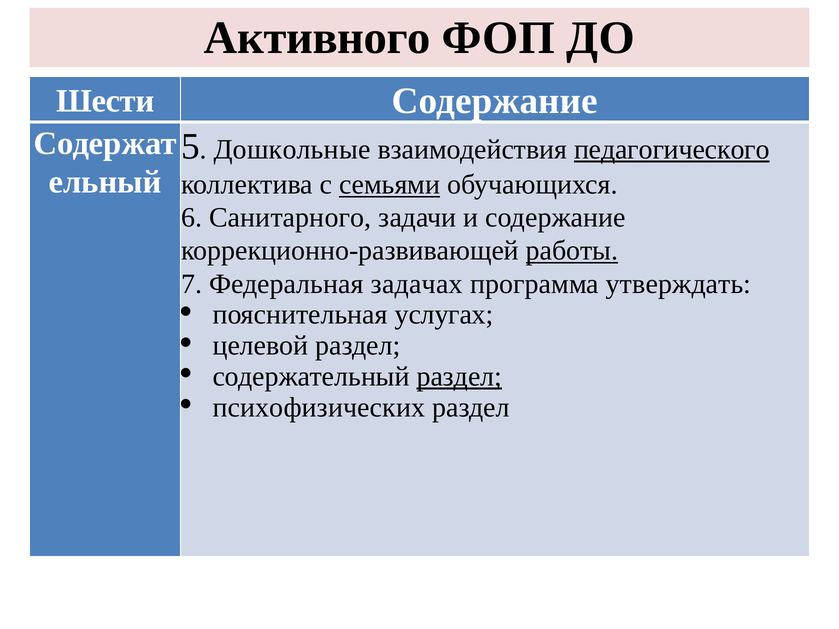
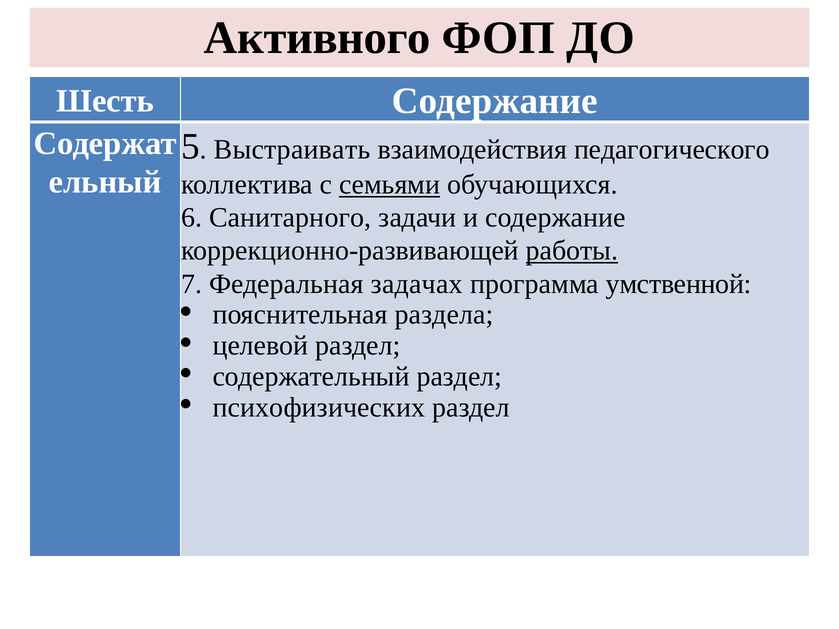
Шести: Шести -> Шесть
Дошкольные: Дошкольные -> Выстраивать
педагогического underline: present -> none
утверждать: утверждать -> умственной
услугах: услугах -> раздела
раздел at (459, 377) underline: present -> none
